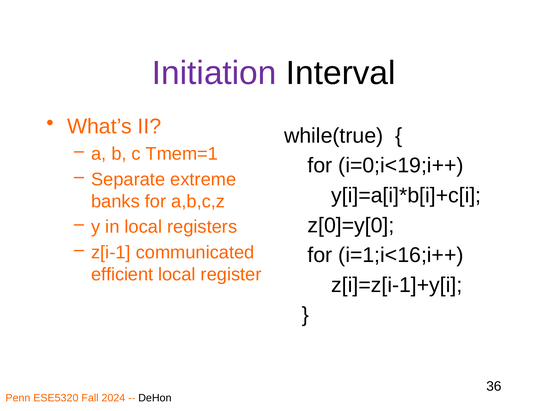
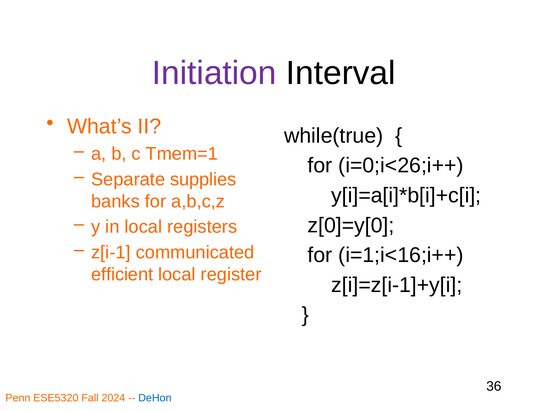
i=0;i<19;i++: i=0;i<19;i++ -> i=0;i<26;i++
extreme: extreme -> supplies
DeHon colour: black -> blue
